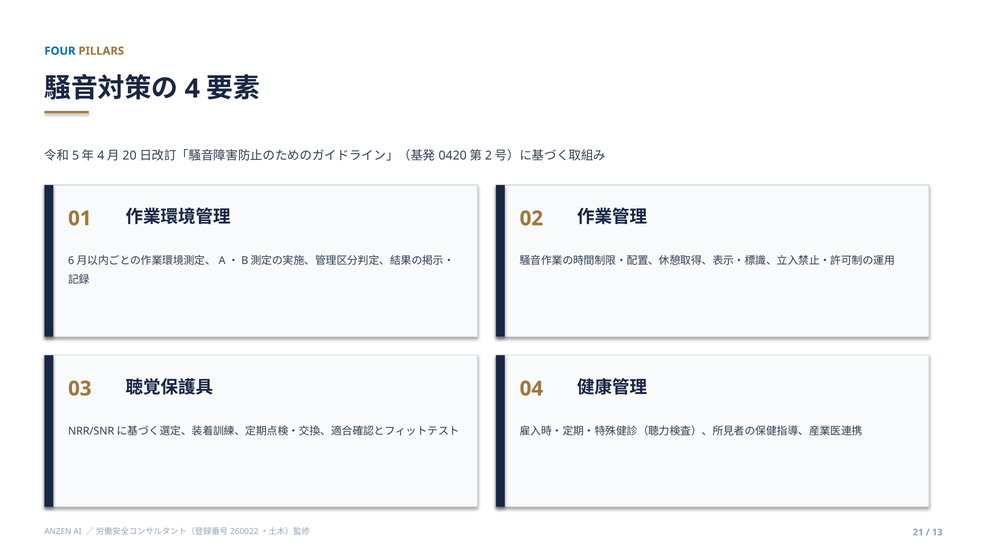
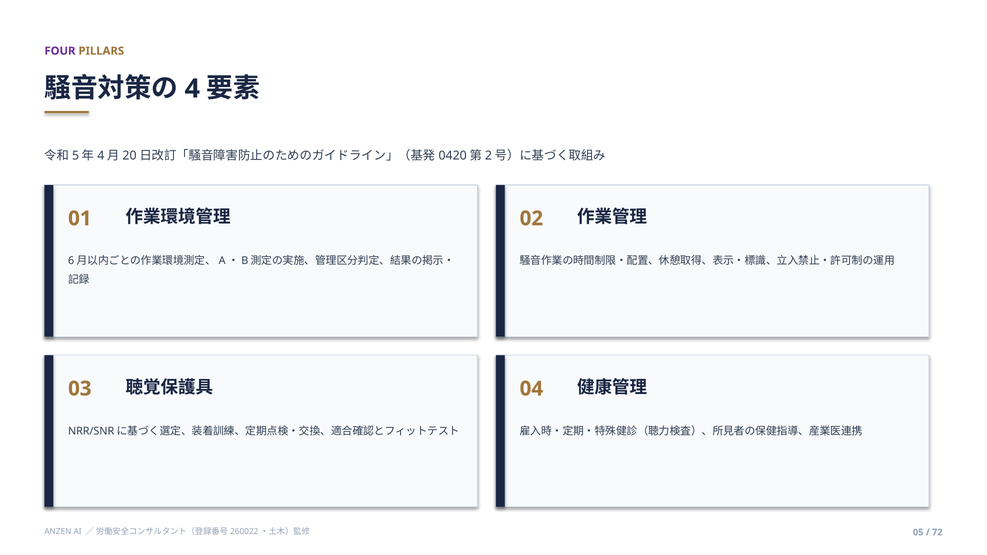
FOUR colour: blue -> purple
21: 21 -> 05
13: 13 -> 72
